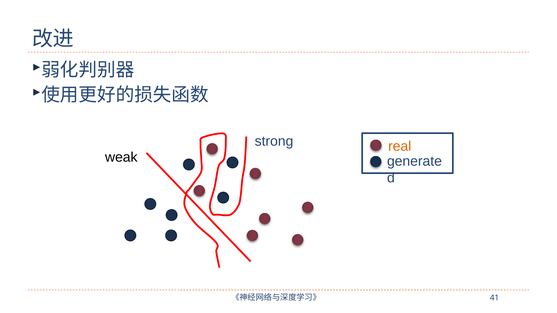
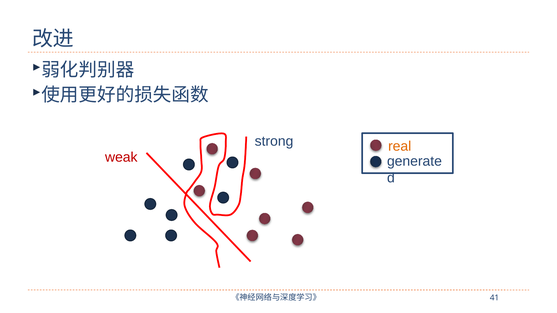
weak colour: black -> red
